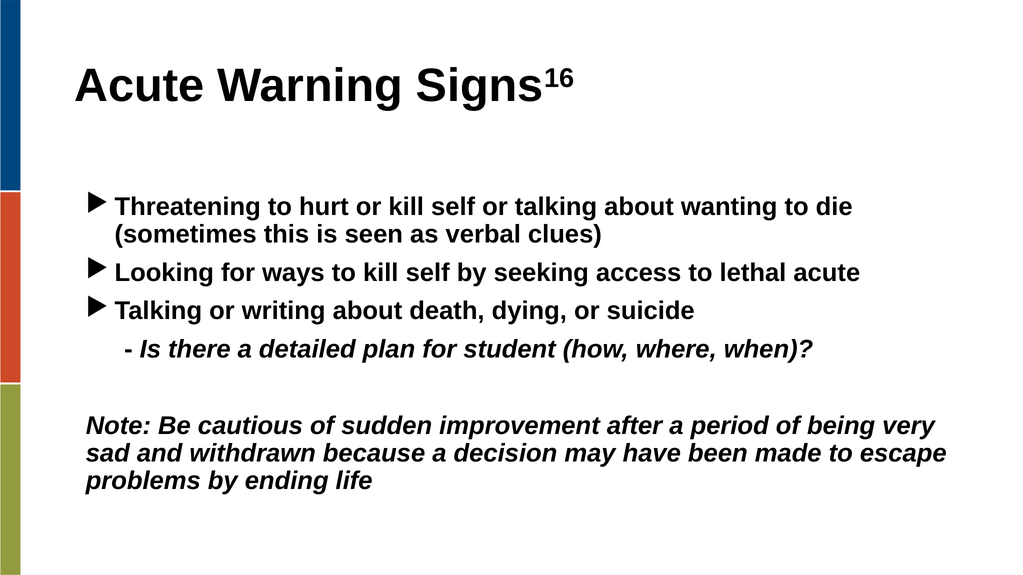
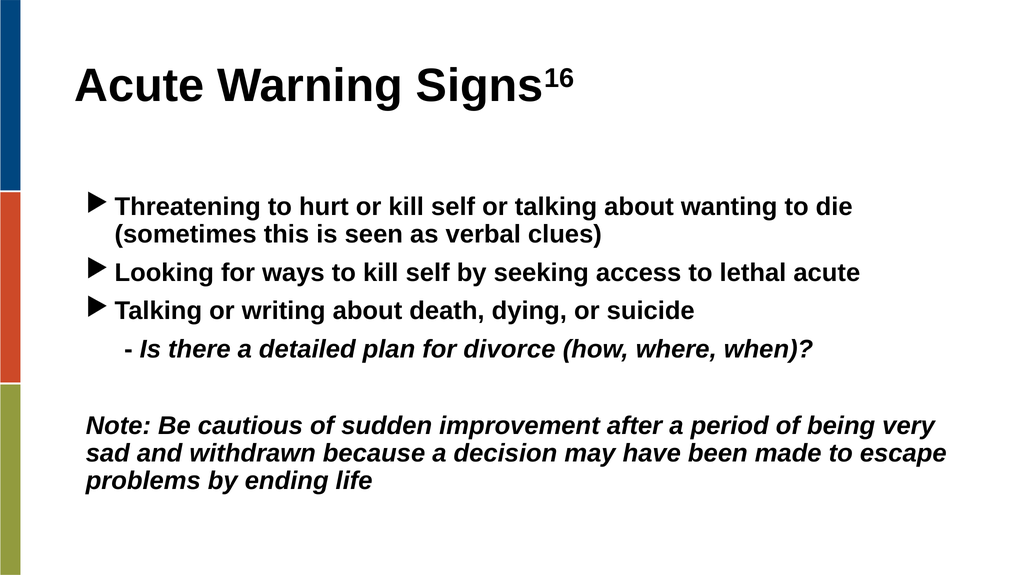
student: student -> divorce
